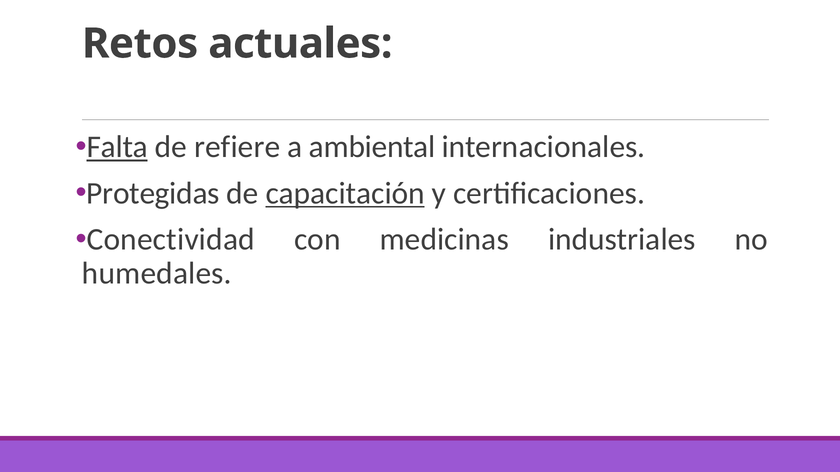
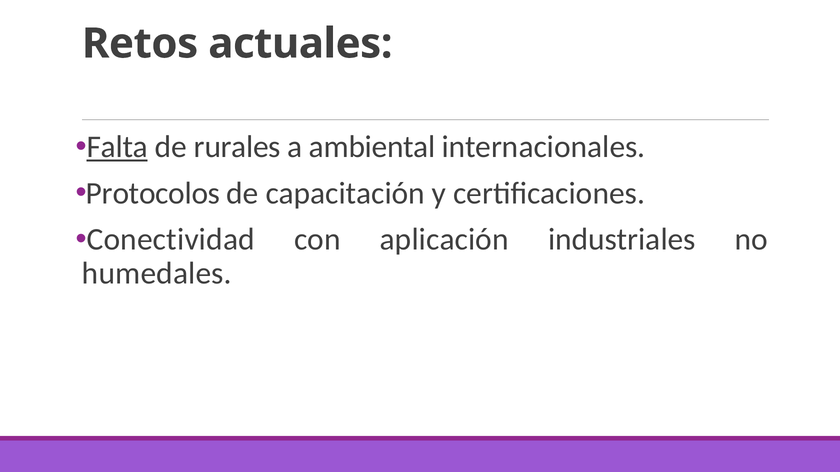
refiere: refiere -> rurales
Protegidas: Protegidas -> Protocolos
capacitación underline: present -> none
medicinas: medicinas -> aplicación
